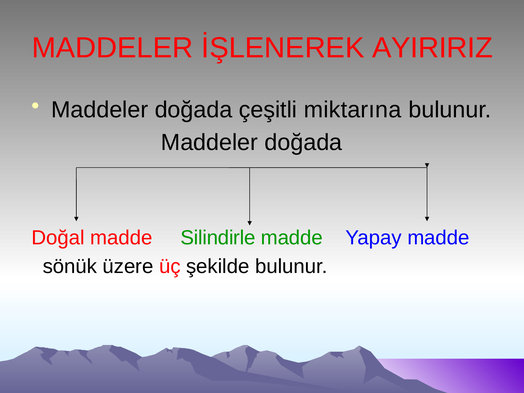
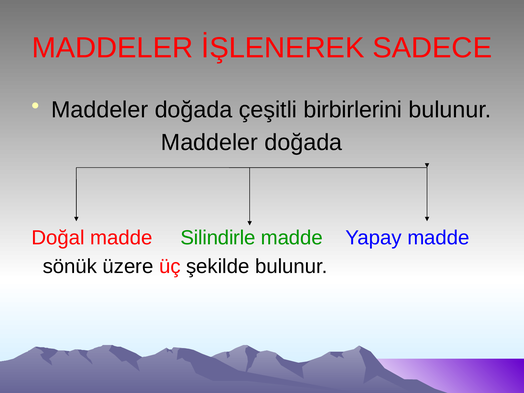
AYIRIRIZ: AYIRIRIZ -> SADECE
miktarına: miktarına -> birbirlerini
